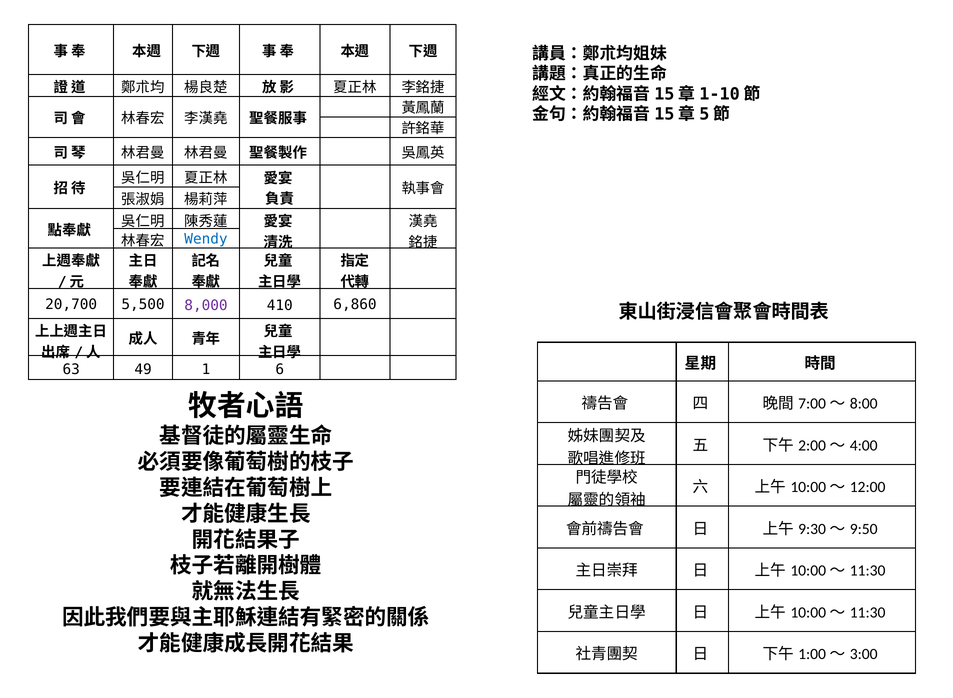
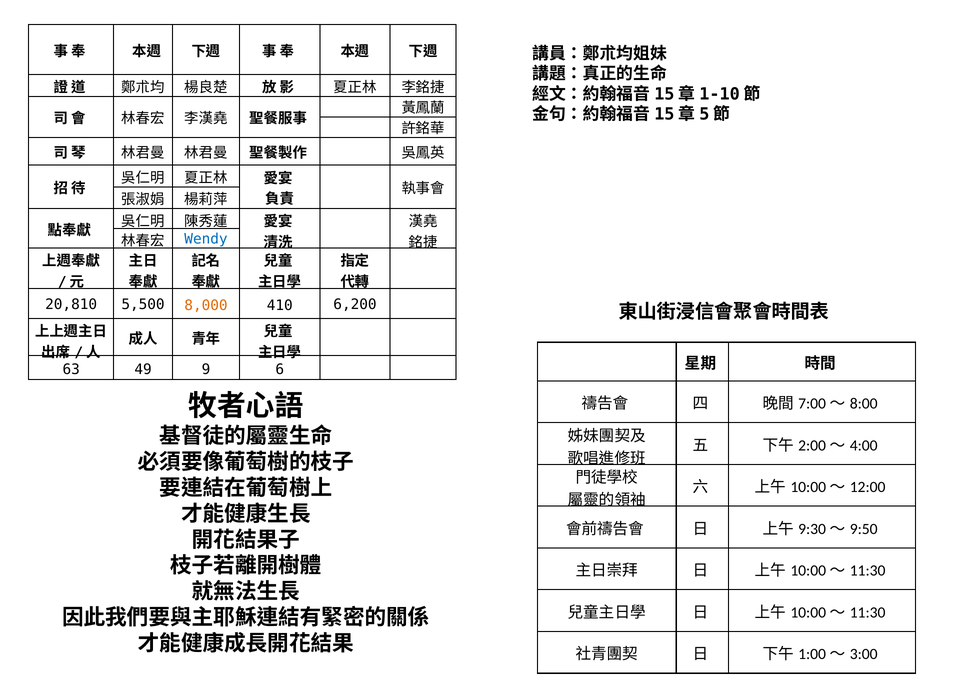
20,700: 20,700 -> 20,810
8,000 colour: purple -> orange
6,860: 6,860 -> 6,200
1: 1 -> 9
